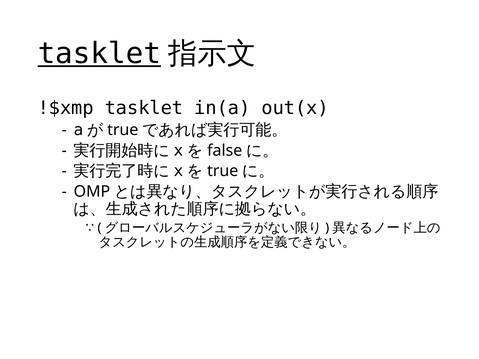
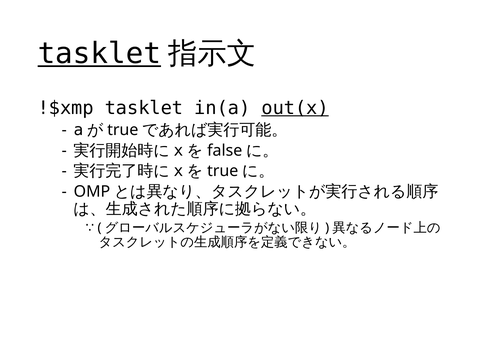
out(x underline: none -> present
